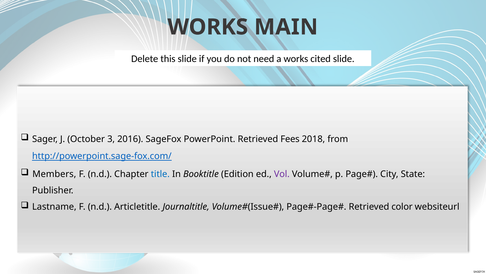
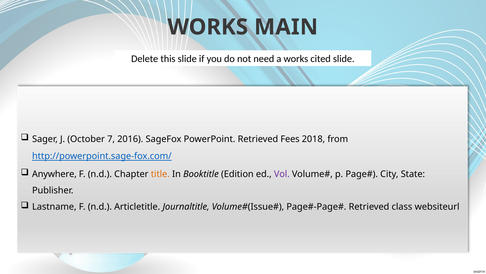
3: 3 -> 7
Members: Members -> Anywhere
title colour: blue -> orange
color: color -> class
